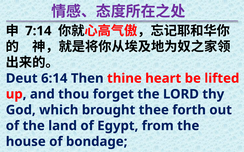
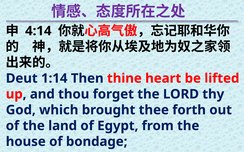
7:14: 7:14 -> 4:14
6:14: 6:14 -> 1:14
